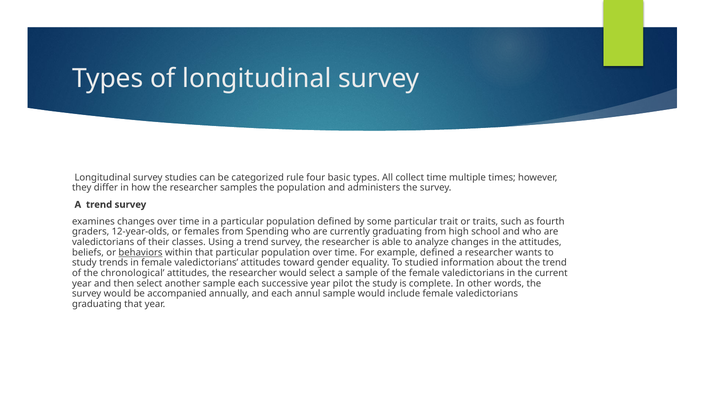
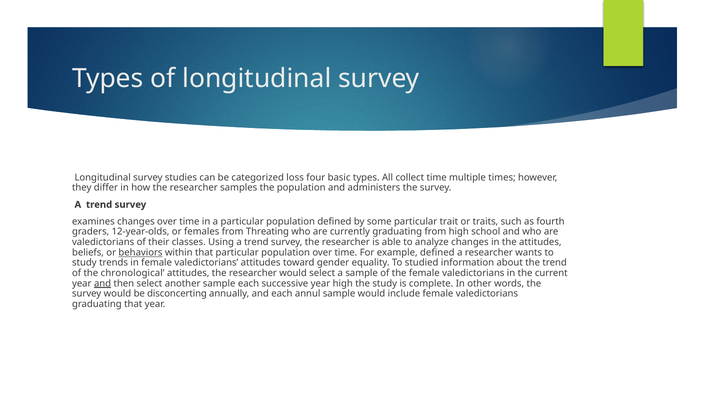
rule: rule -> loss
Spending: Spending -> Threating
and at (103, 284) underline: none -> present
year pilot: pilot -> high
accompanied: accompanied -> disconcerting
